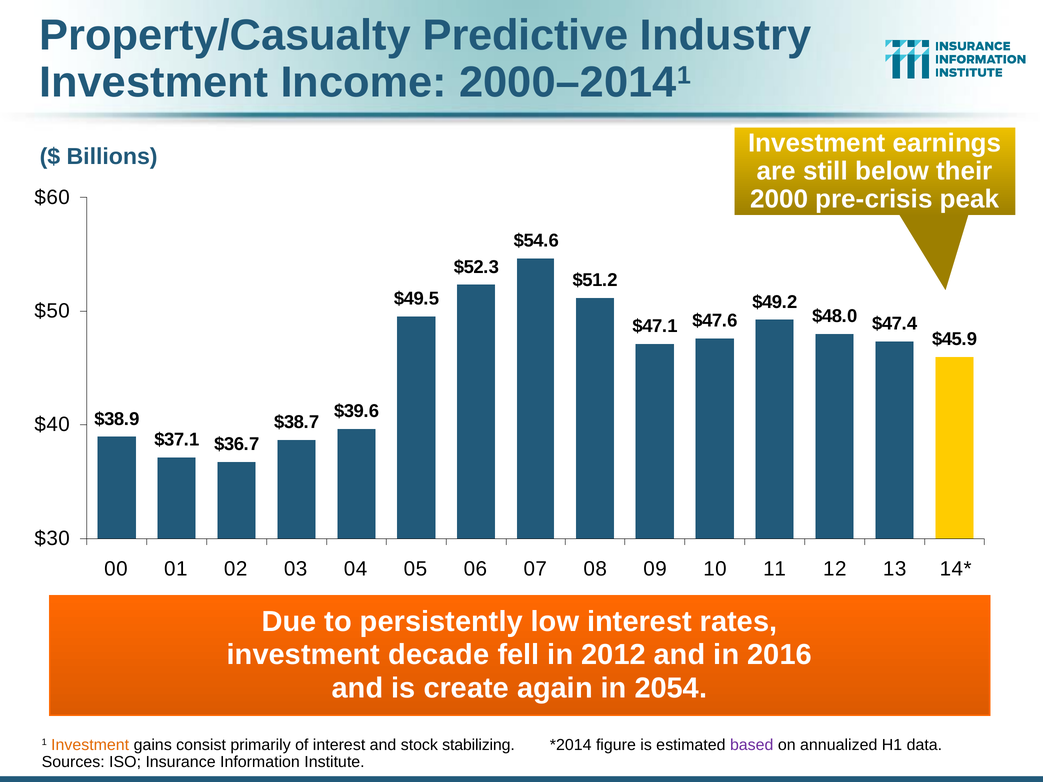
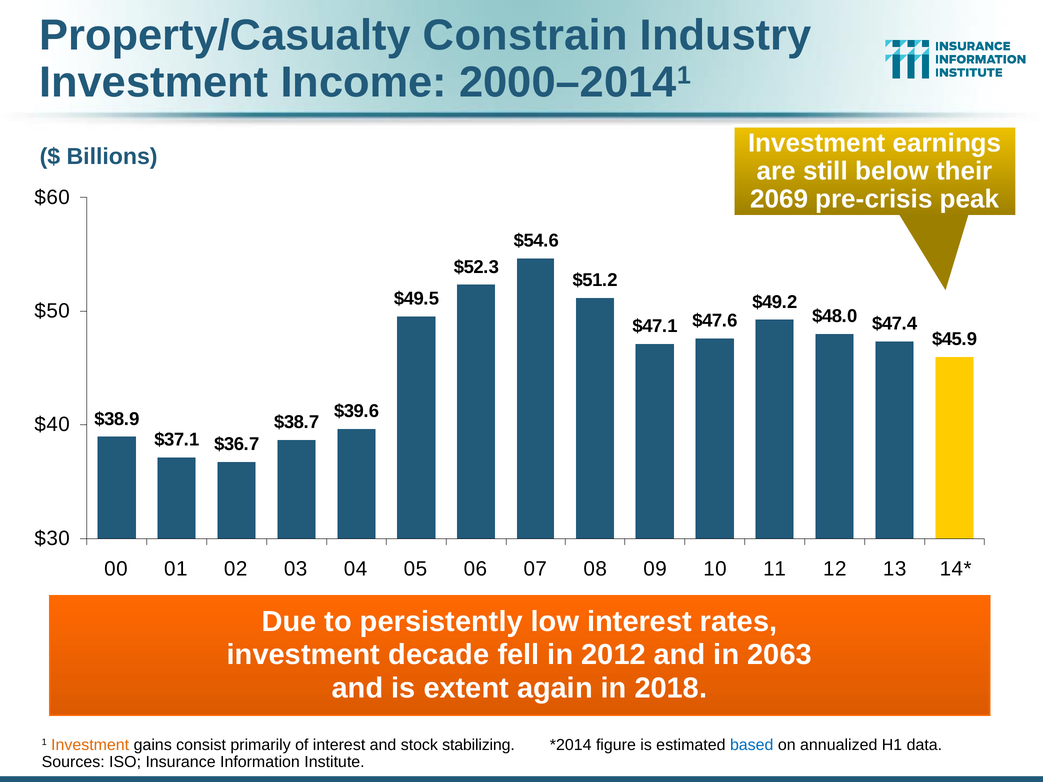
Predictive: Predictive -> Constrain
2000: 2000 -> 2069
2016: 2016 -> 2063
create: create -> extent
2054: 2054 -> 2018
based colour: purple -> blue
